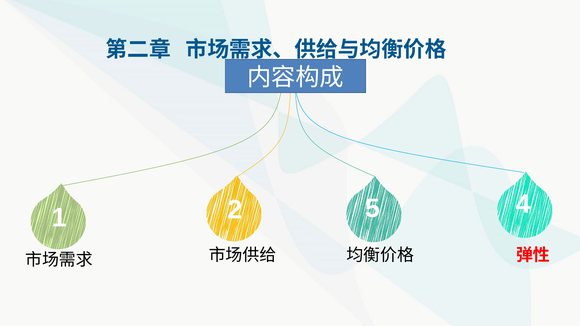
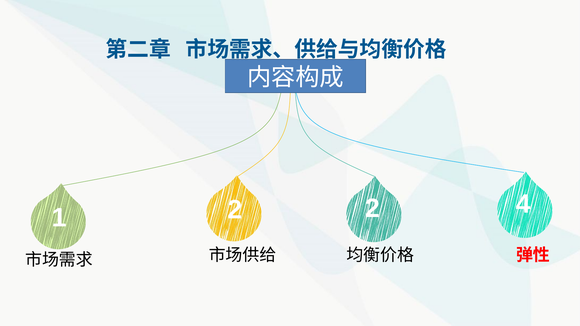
2 5: 5 -> 2
